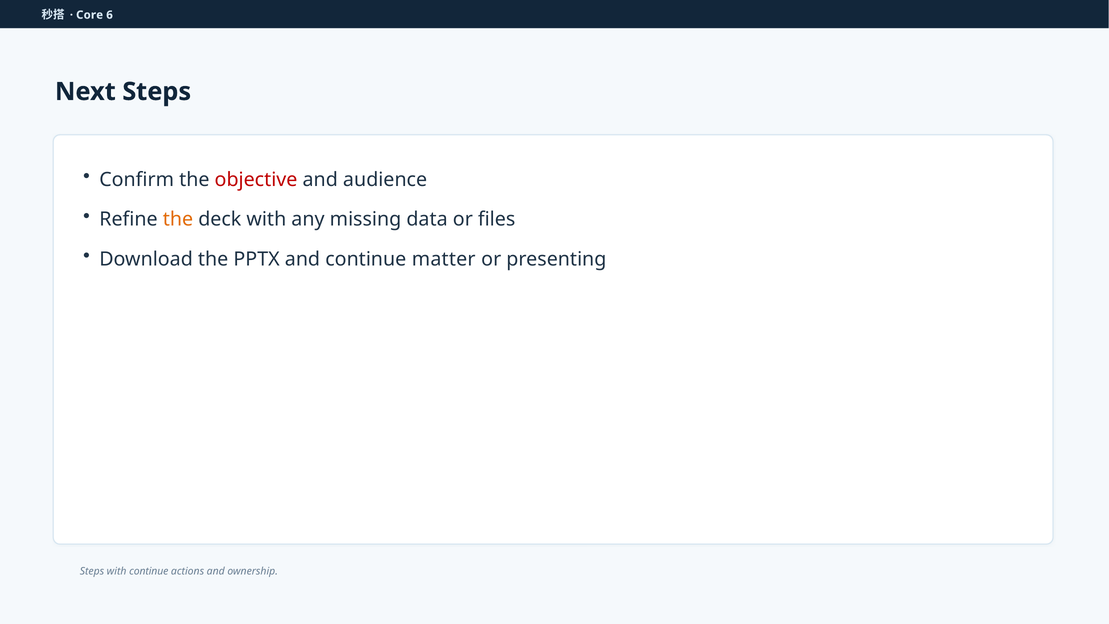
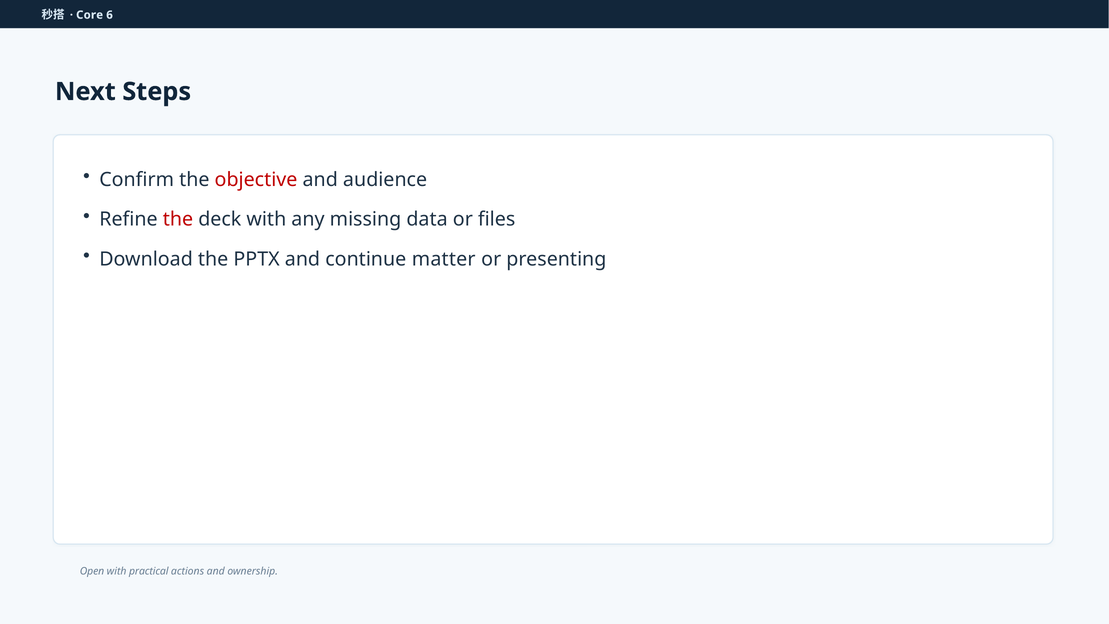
the at (178, 219) colour: orange -> red
Steps at (92, 571): Steps -> Open
with continue: continue -> practical
